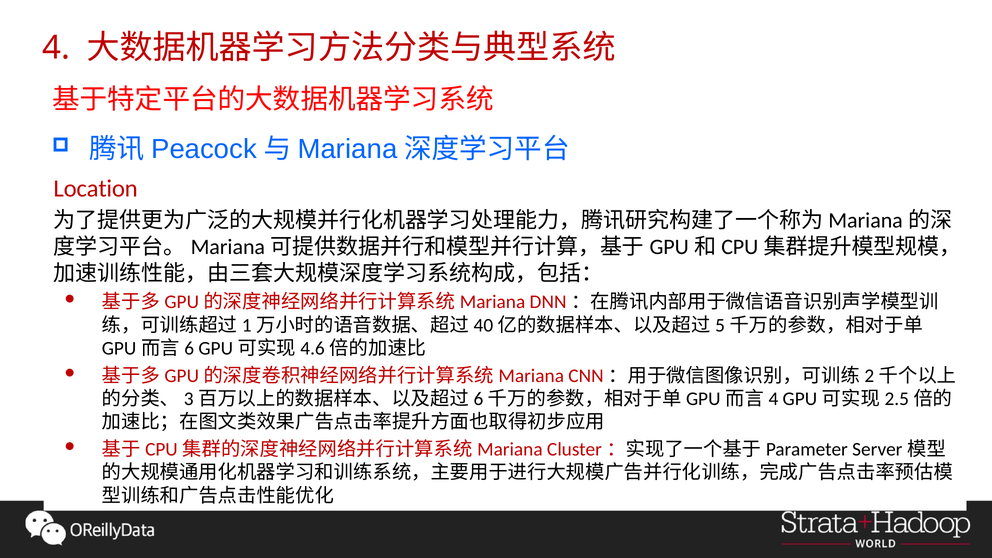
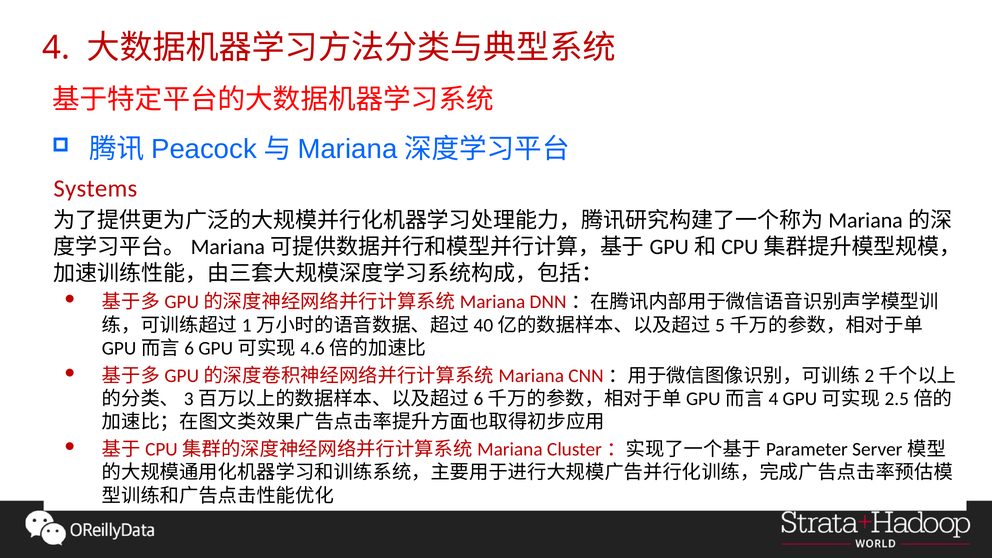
Location: Location -> Systems
